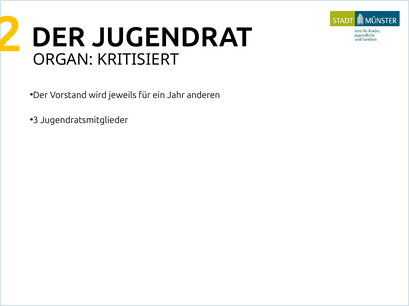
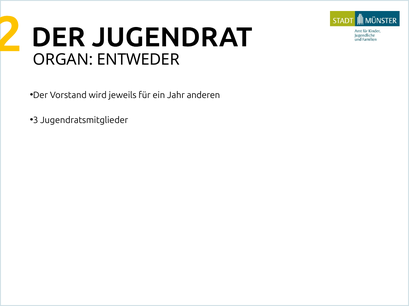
KRITISIERT: KRITISIERT -> ENTWEDER
